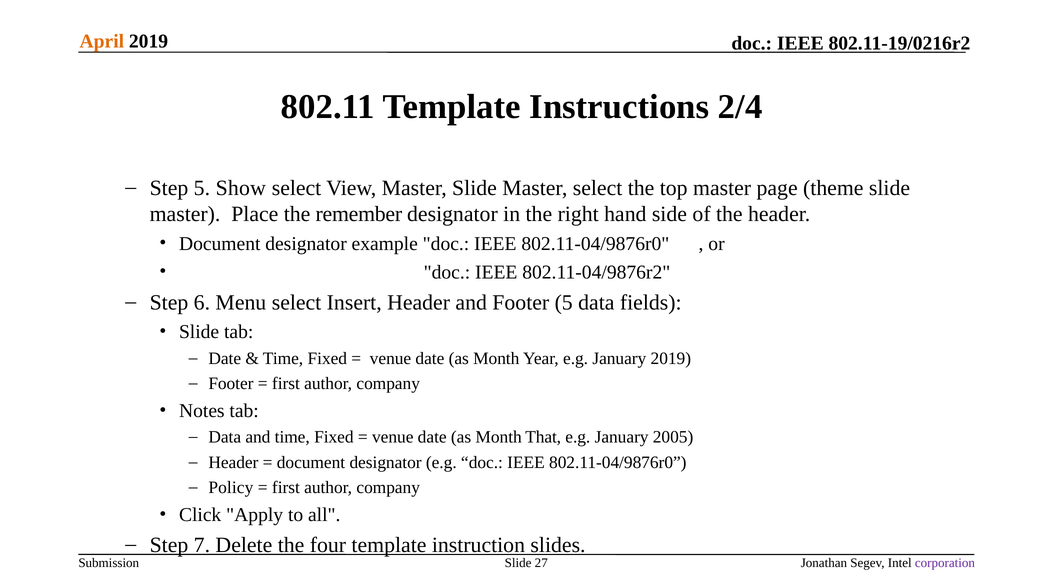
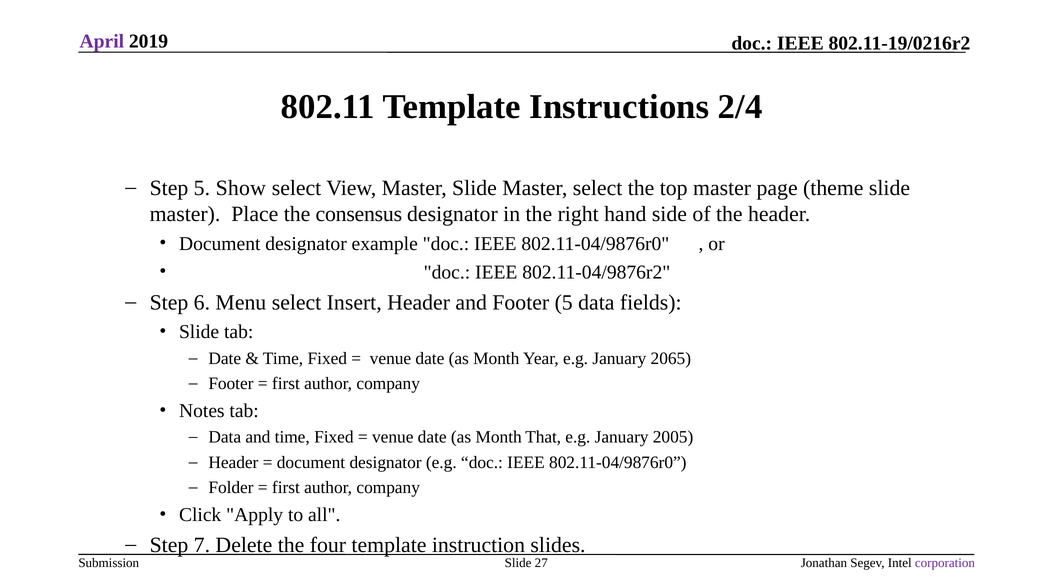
April colour: orange -> purple
remember: remember -> consensus
January 2019: 2019 -> 2065
Policy: Policy -> Folder
